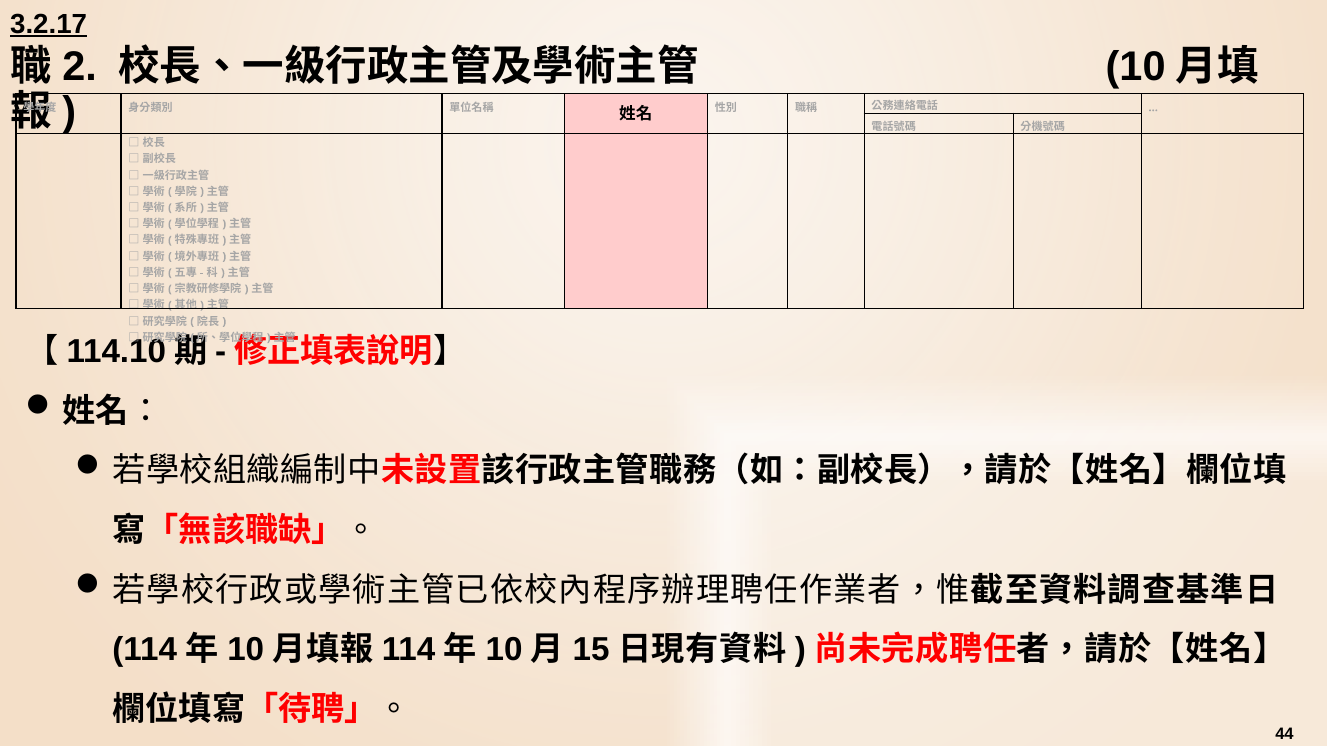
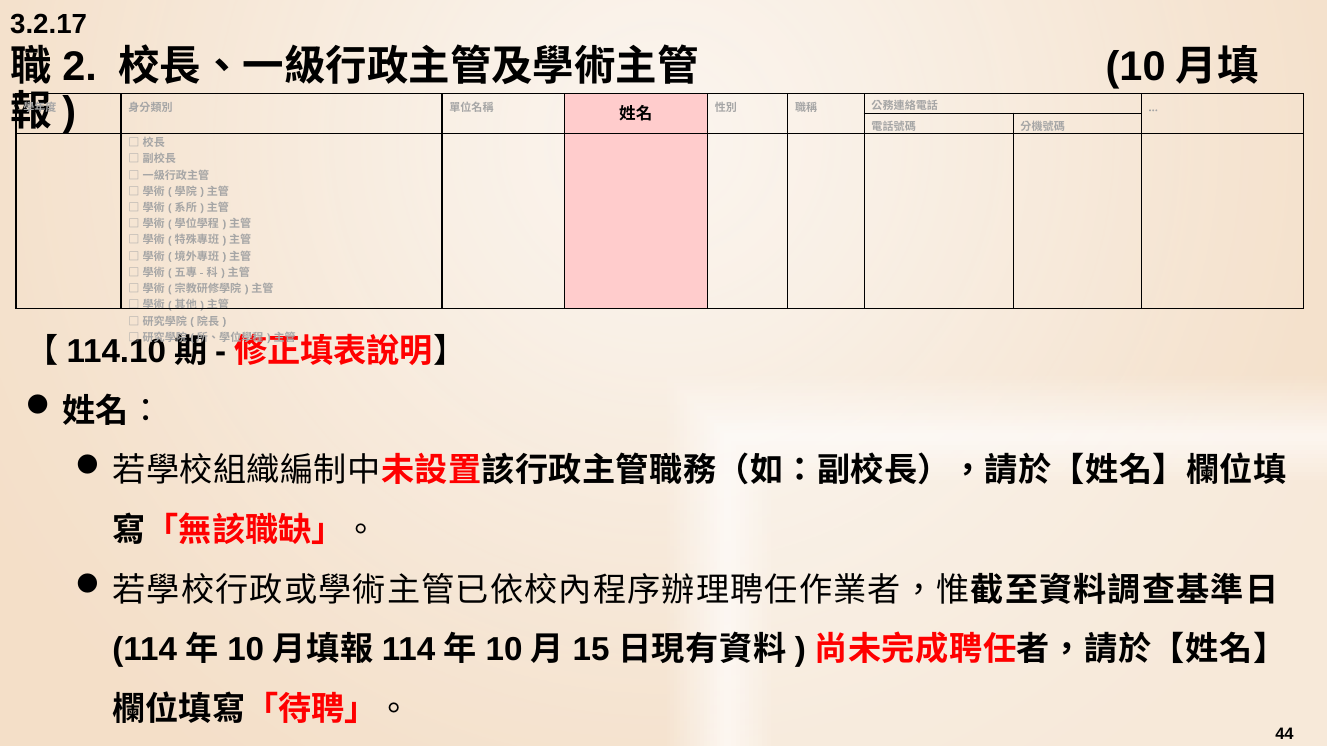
3.2.17 underline: present -> none
